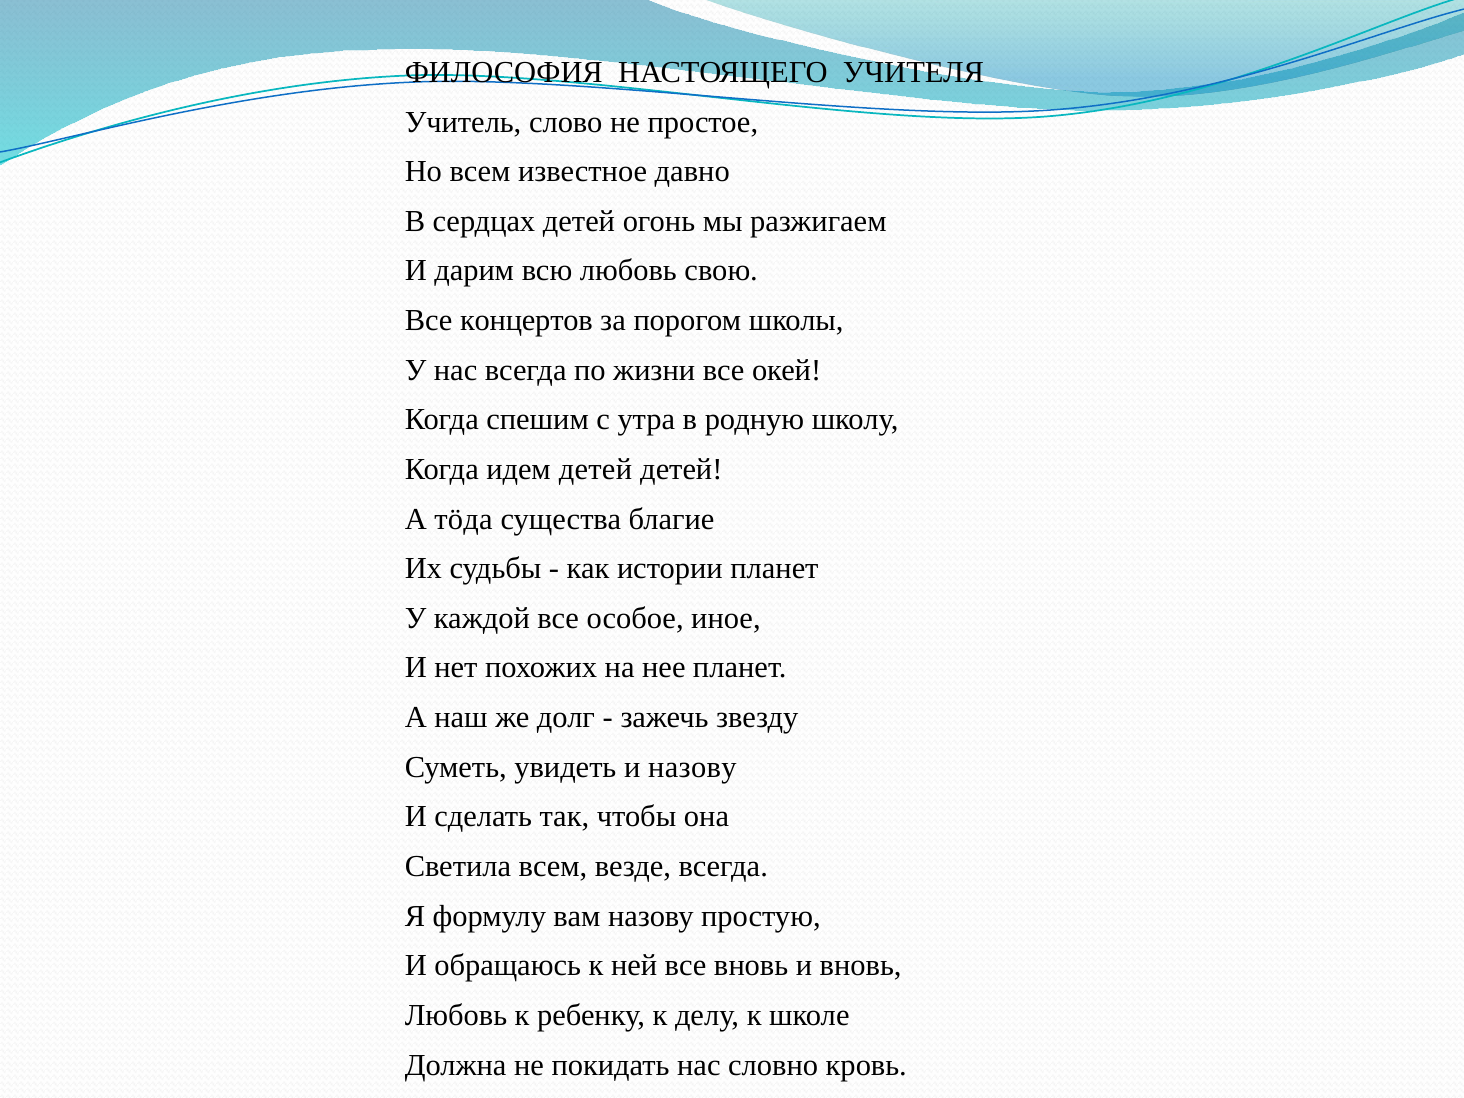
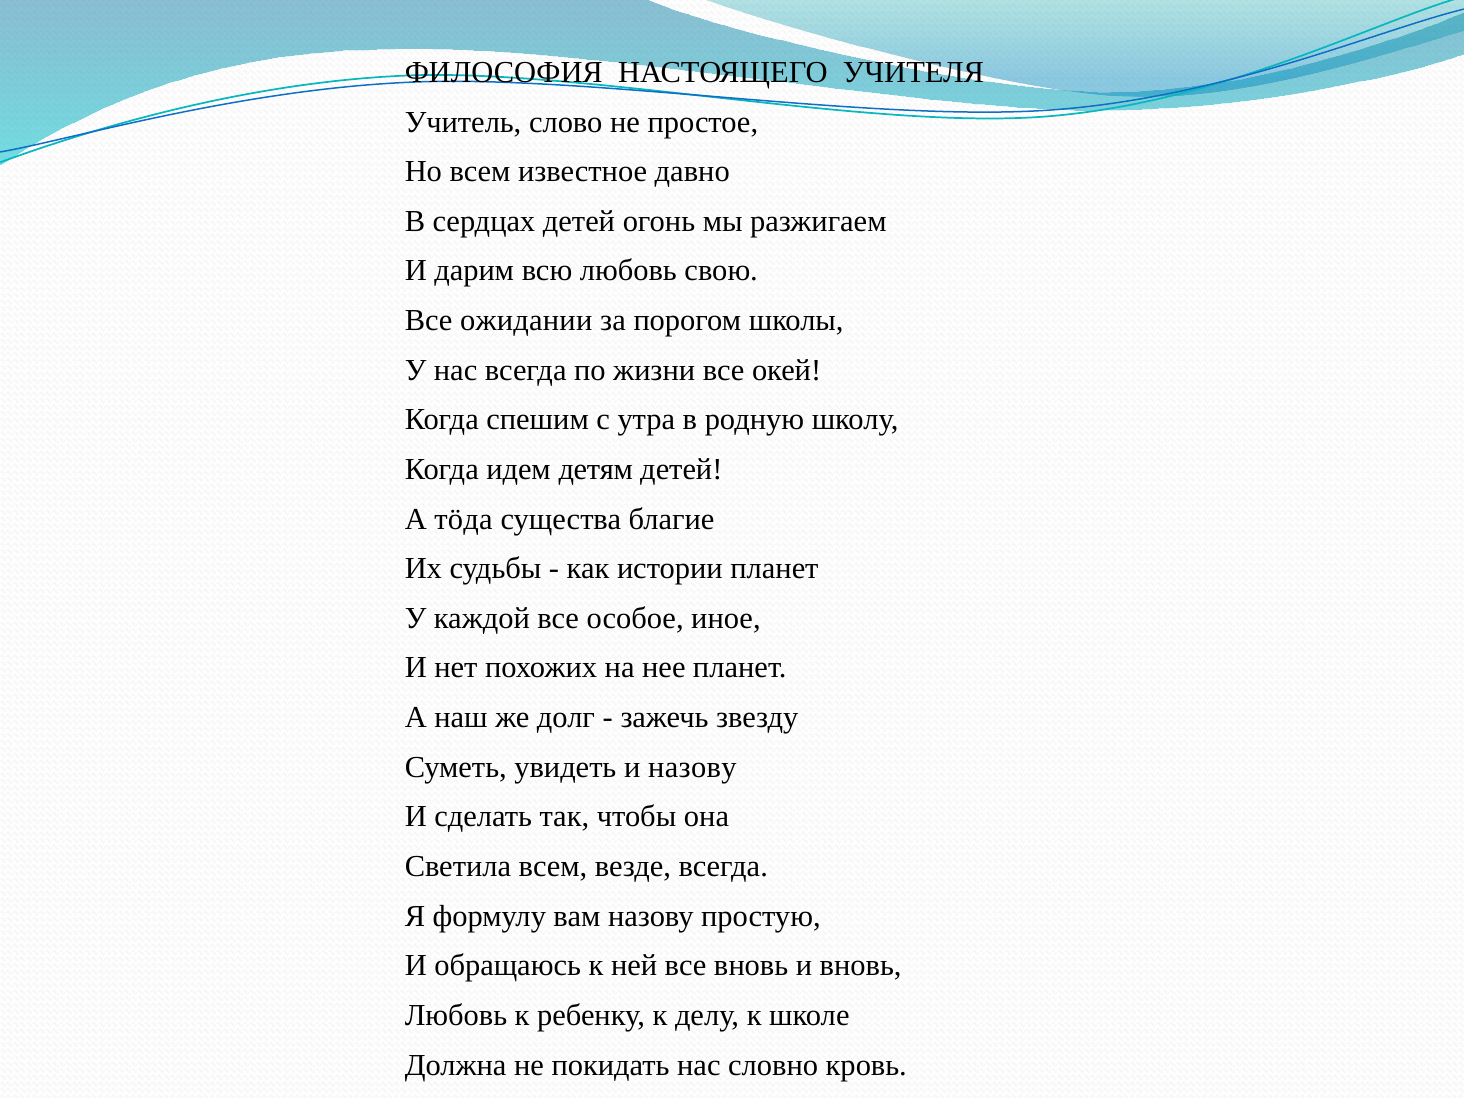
концертов: концертов -> ожидании
идем детей: детей -> детям
